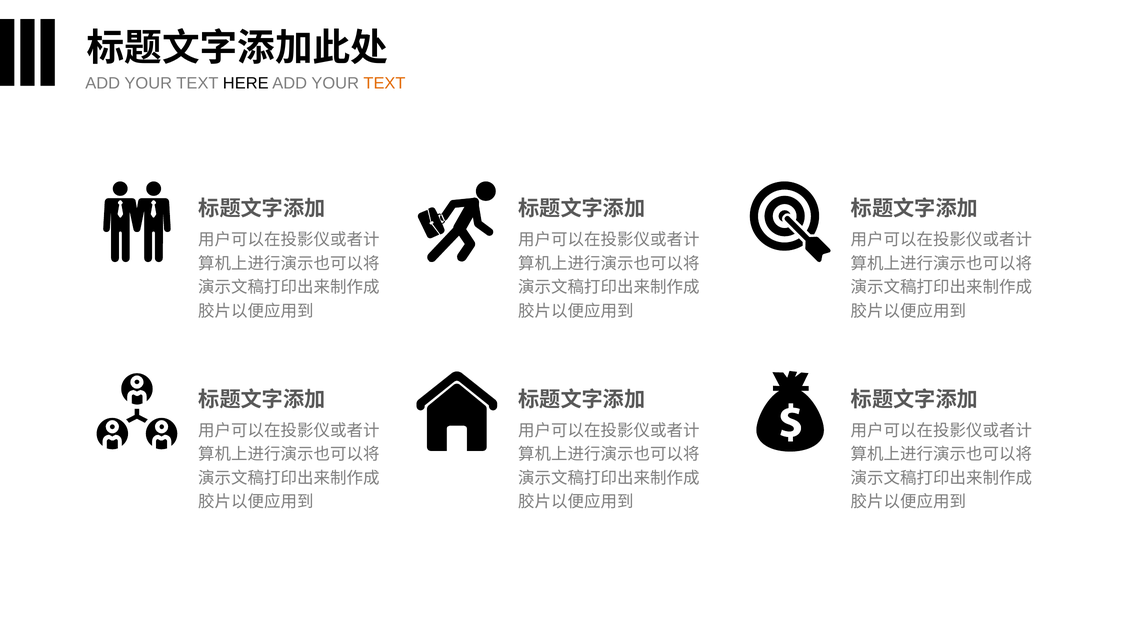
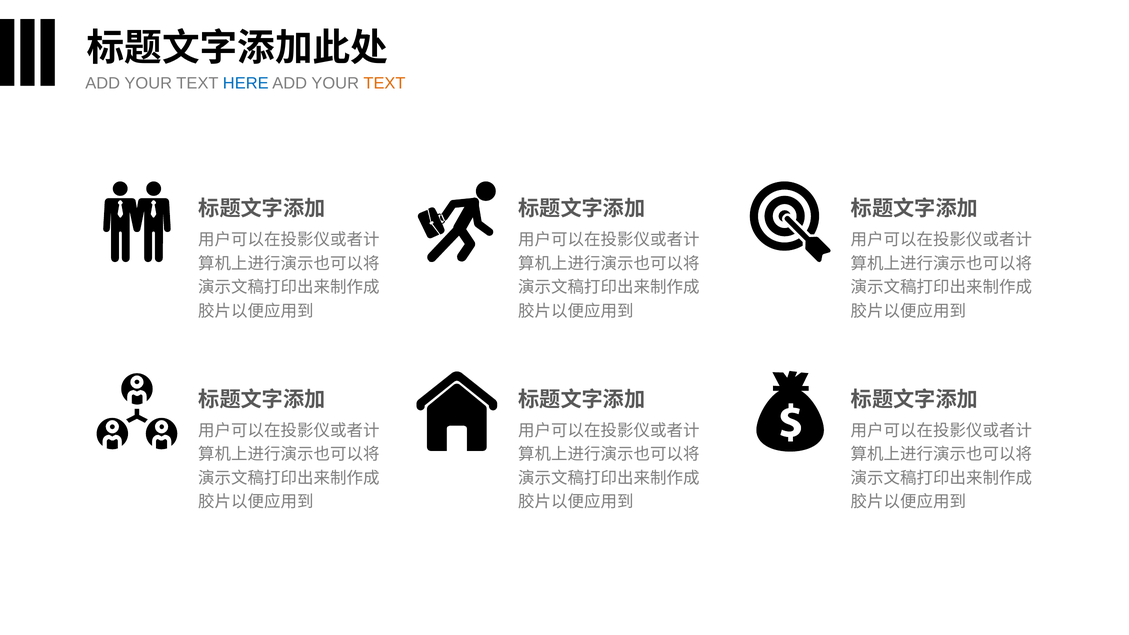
HERE colour: black -> blue
